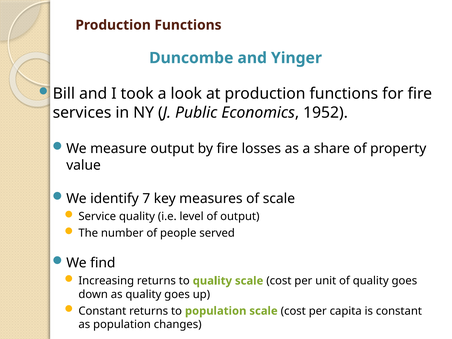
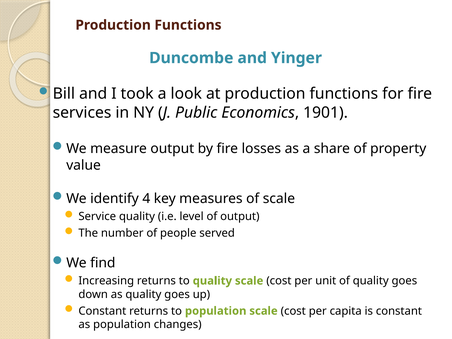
1952: 1952 -> 1901
7: 7 -> 4
